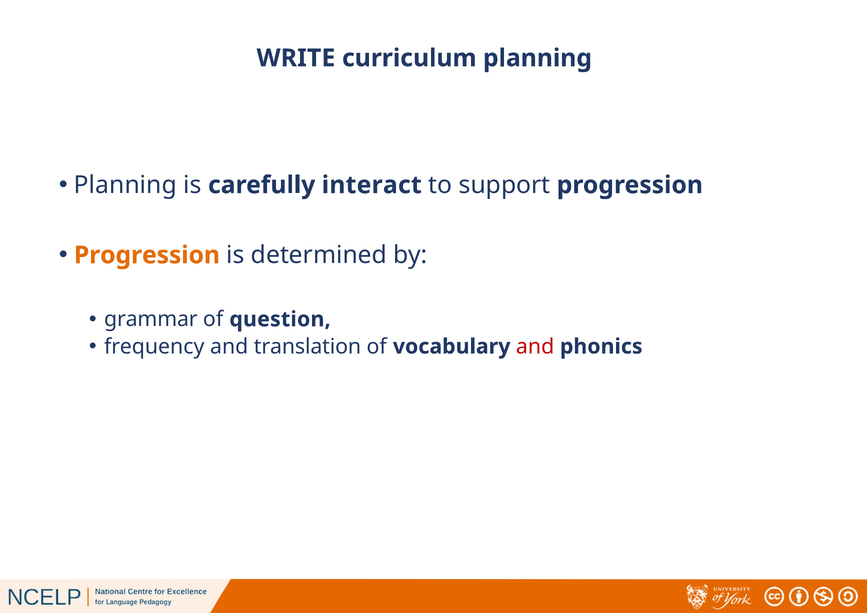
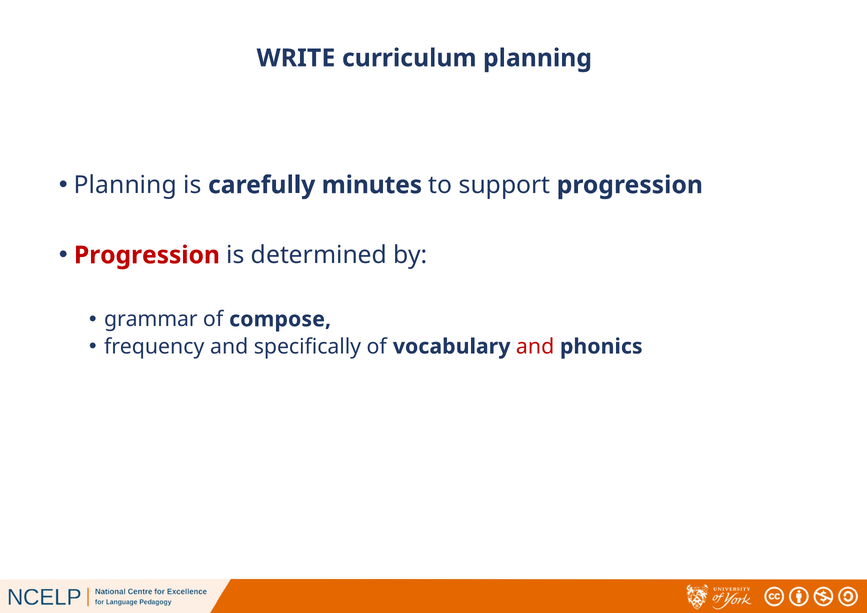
interact: interact -> minutes
Progression at (147, 255) colour: orange -> red
question: question -> compose
translation: translation -> specifically
